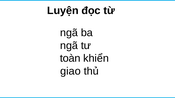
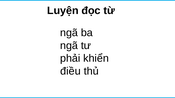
toàn: toàn -> phải
giao: giao -> điều
